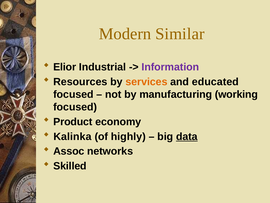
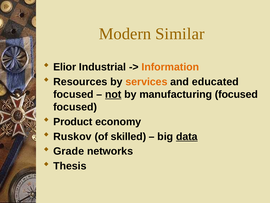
Information colour: purple -> orange
not underline: none -> present
manufacturing working: working -> focused
Kalinka: Kalinka -> Ruskov
highly: highly -> skilled
Assoc: Assoc -> Grade
Skilled: Skilled -> Thesis
